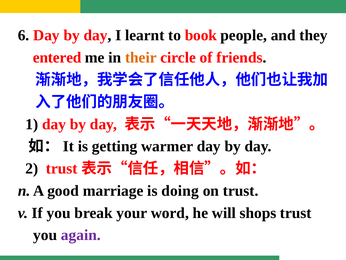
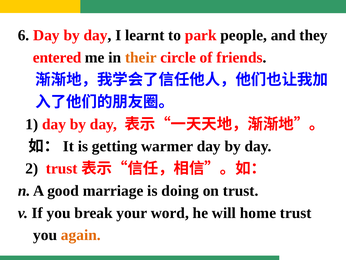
book: book -> park
shops: shops -> home
again colour: purple -> orange
